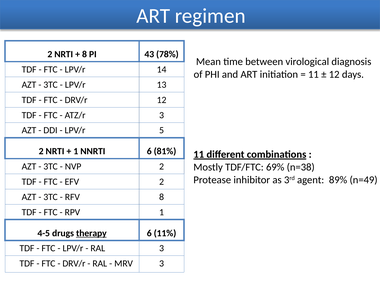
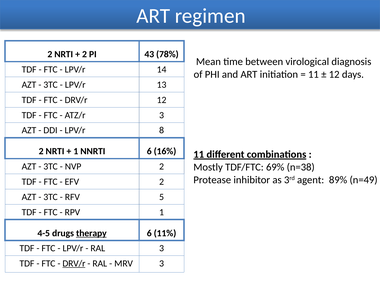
8 at (85, 54): 8 -> 2
5: 5 -> 8
81%: 81% -> 16%
RFV 8: 8 -> 5
DRV/r at (74, 263) underline: none -> present
